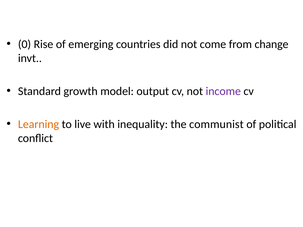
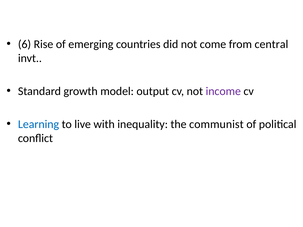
0: 0 -> 6
change: change -> central
Learning colour: orange -> blue
